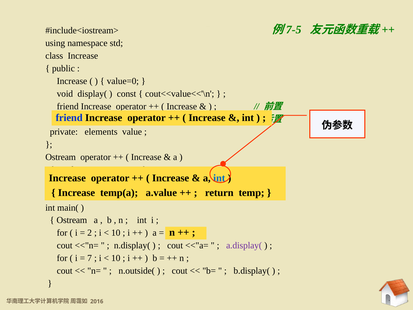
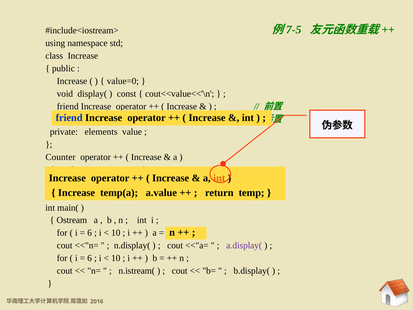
Ostream at (61, 157): Ostream -> Counter
int at (219, 178) colour: blue -> orange
2 at (90, 233): 2 -> 6
7 at (90, 258): 7 -> 6
n.outside(: n.outside( -> n.istream(
